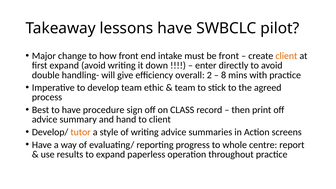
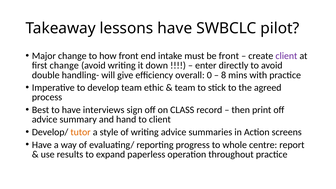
client at (286, 56) colour: orange -> purple
first expand: expand -> change
2: 2 -> 0
procedure: procedure -> interviews
